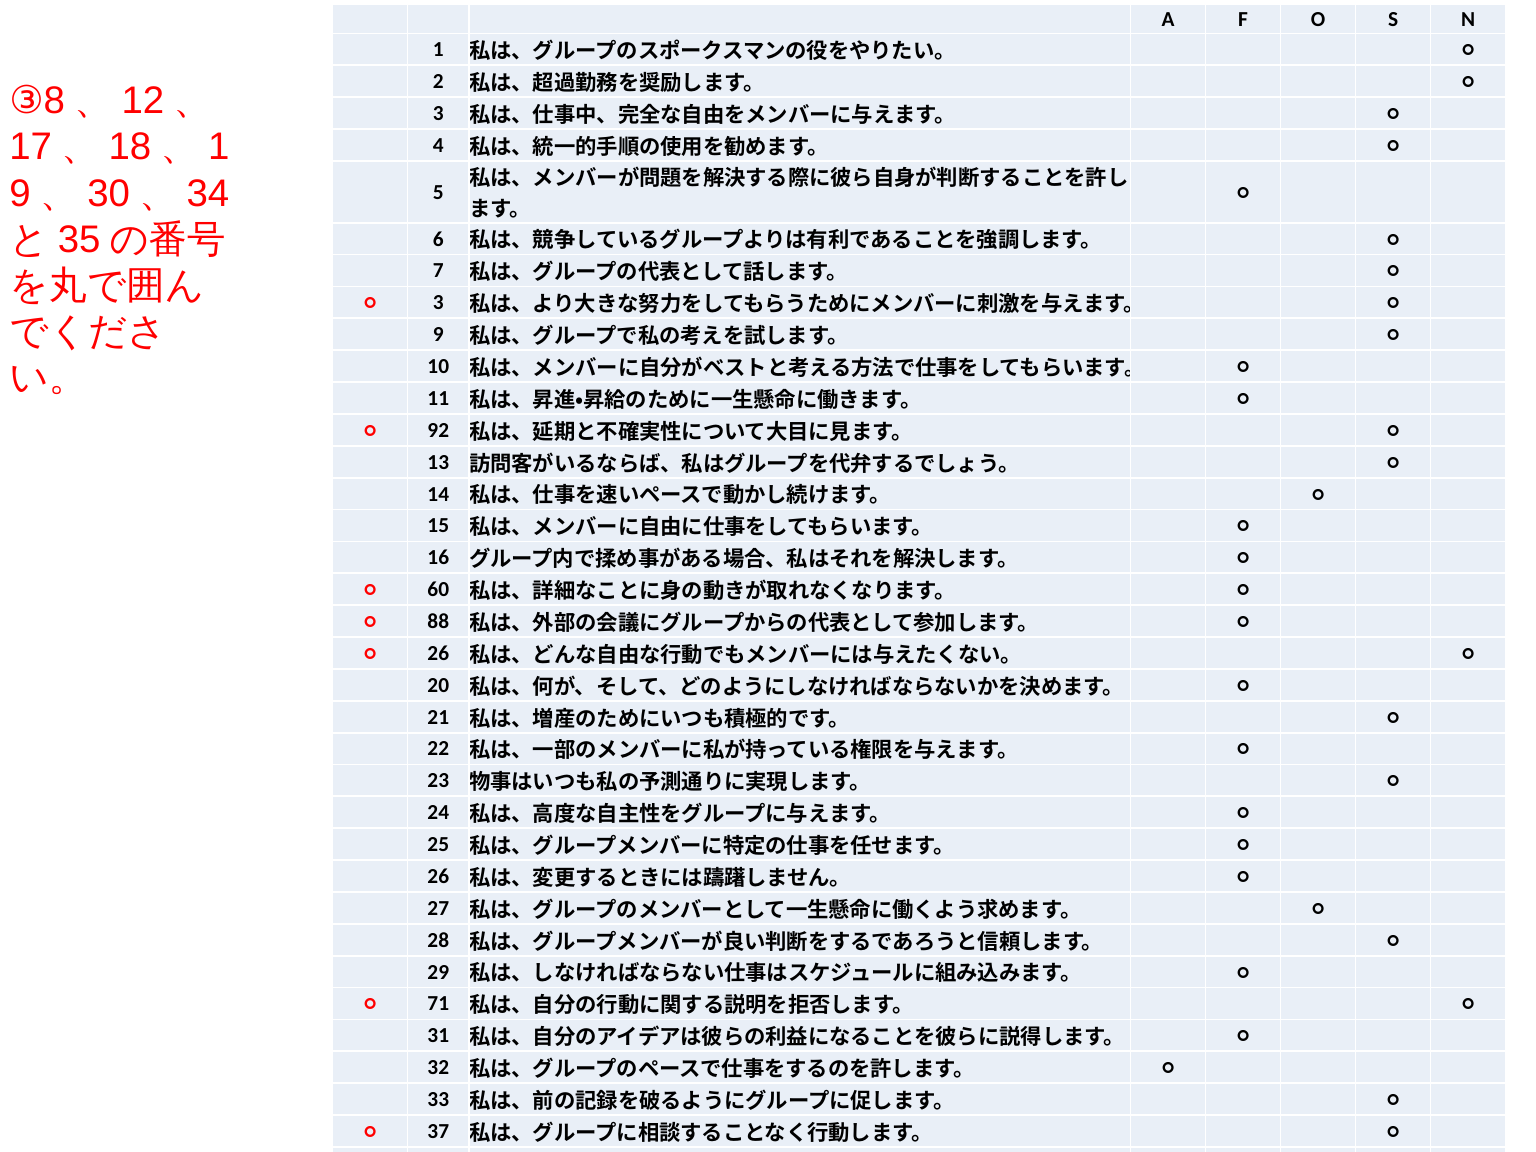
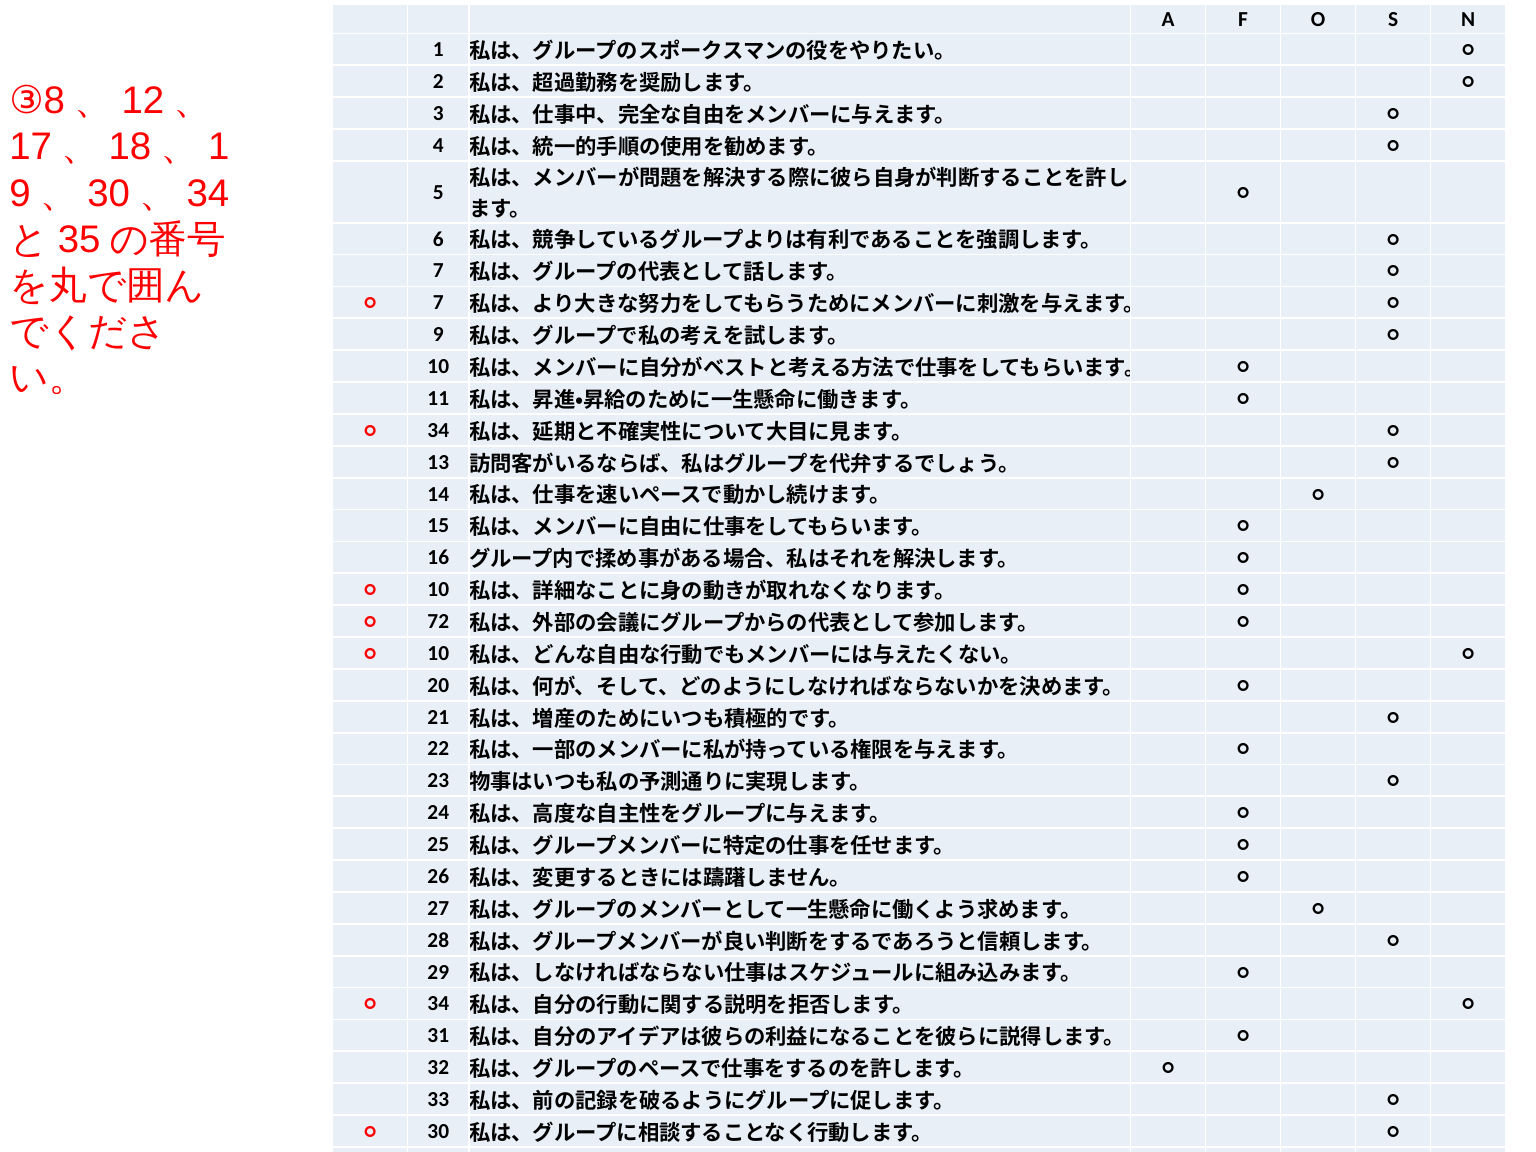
3 at (438, 303): 3 -> 7
92 at (438, 430): 92 -> 34
60 at (438, 590): 60 -> 10
88: 88 -> 72
26 at (438, 653): 26 -> 10
71 at (438, 1004): 71 -> 34
37: 37 -> 30
